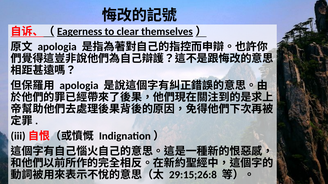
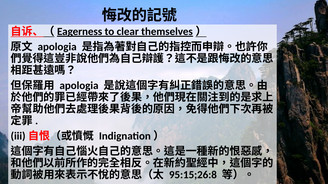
29:15;26:8: 29:15;26:8 -> 95:15;26:8
